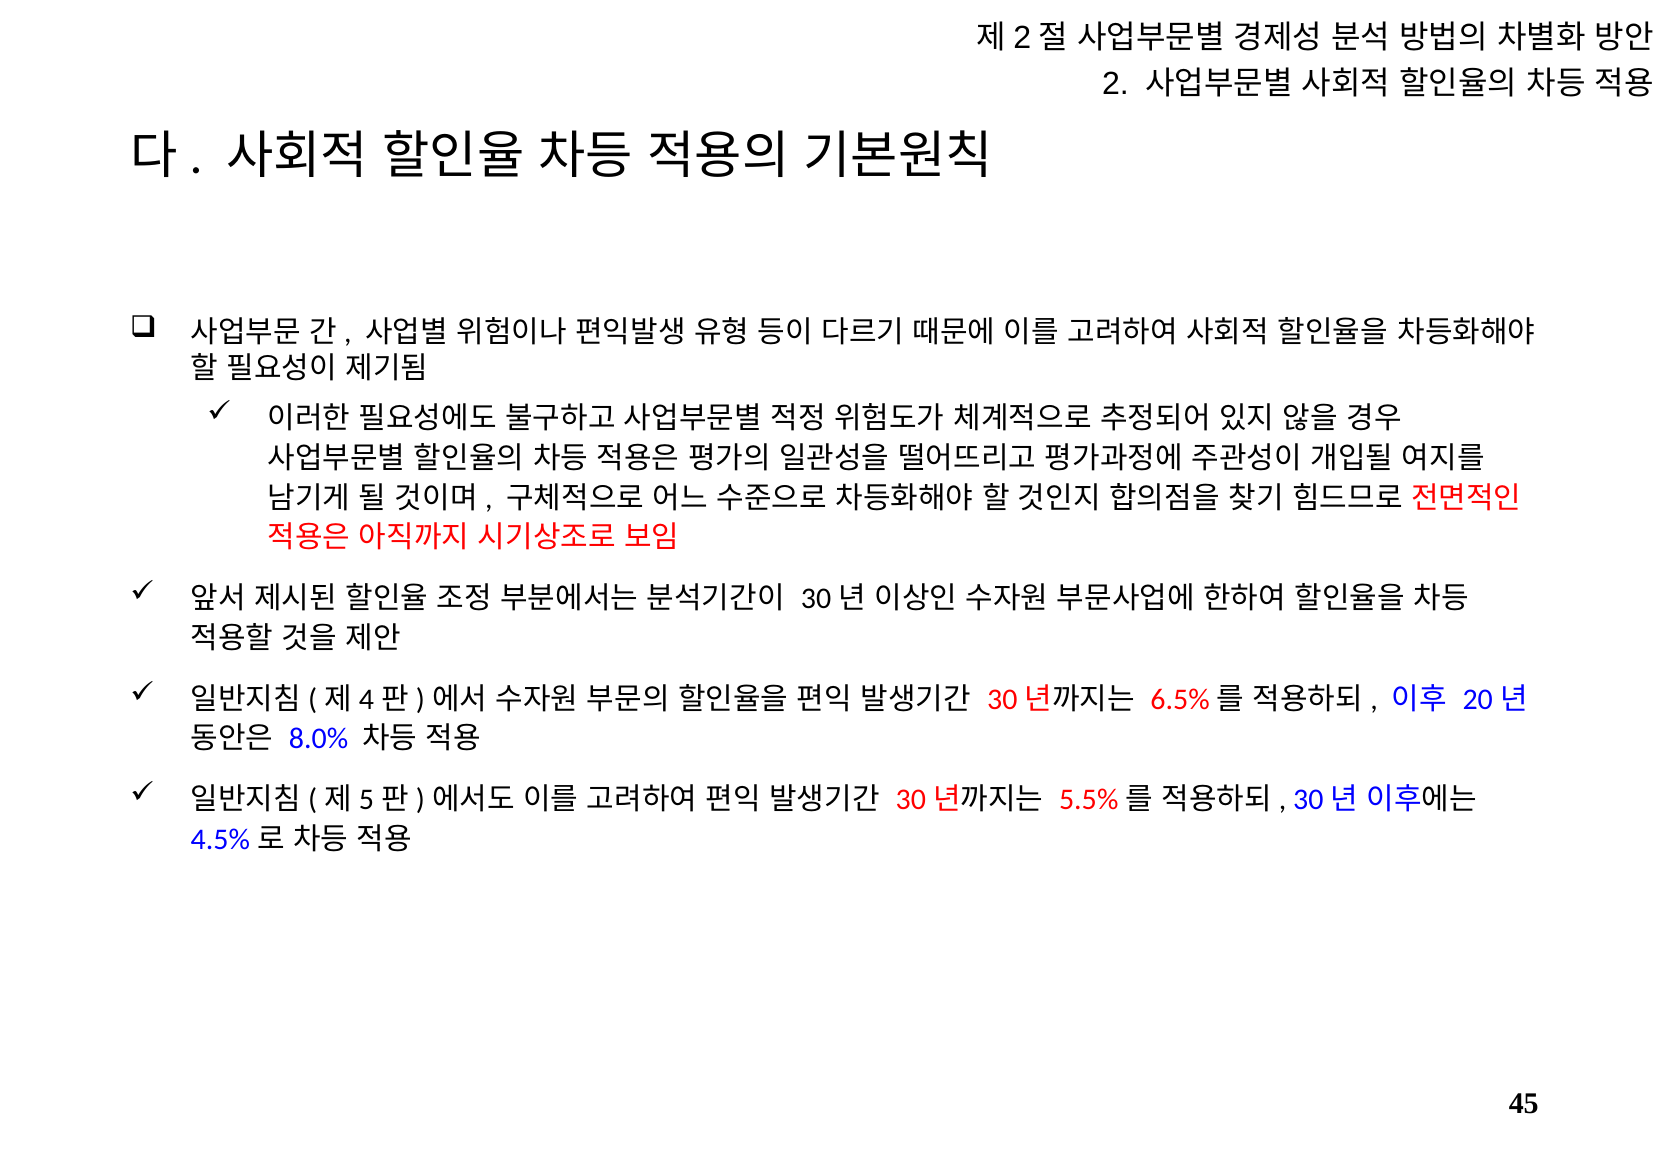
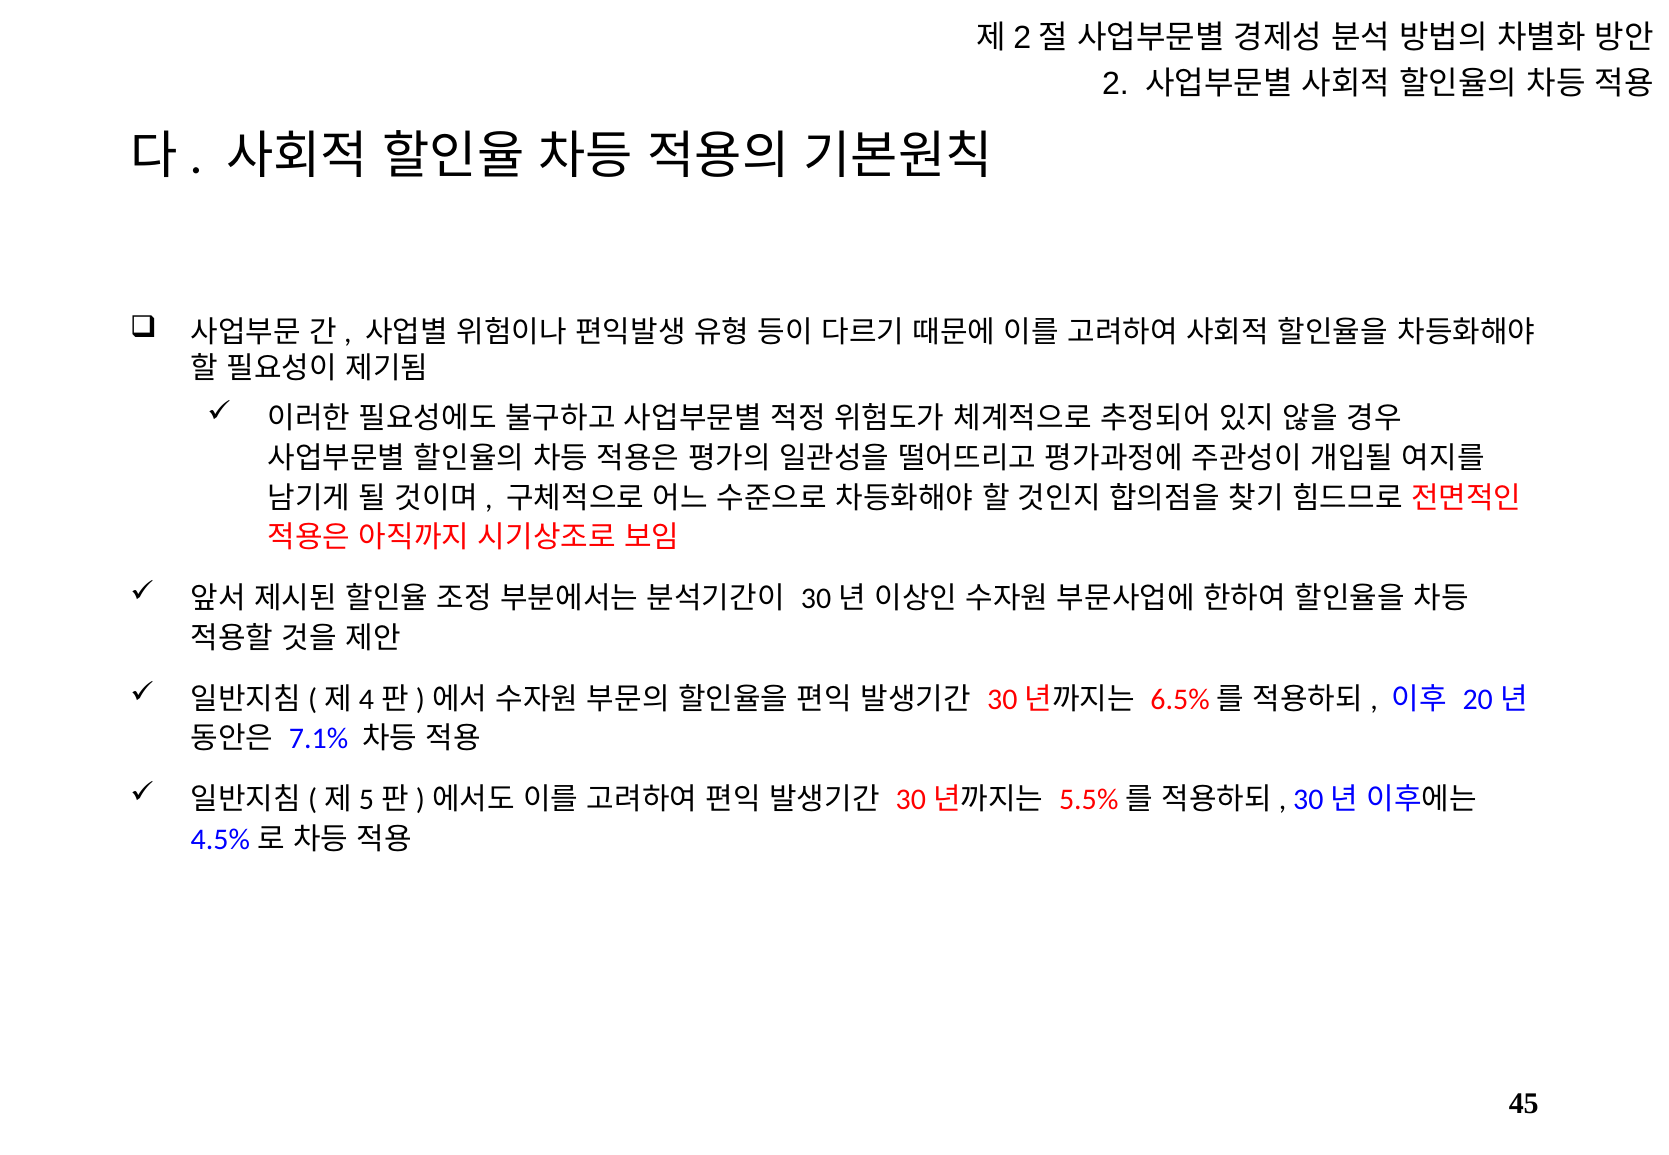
8.0%: 8.0% -> 7.1%
